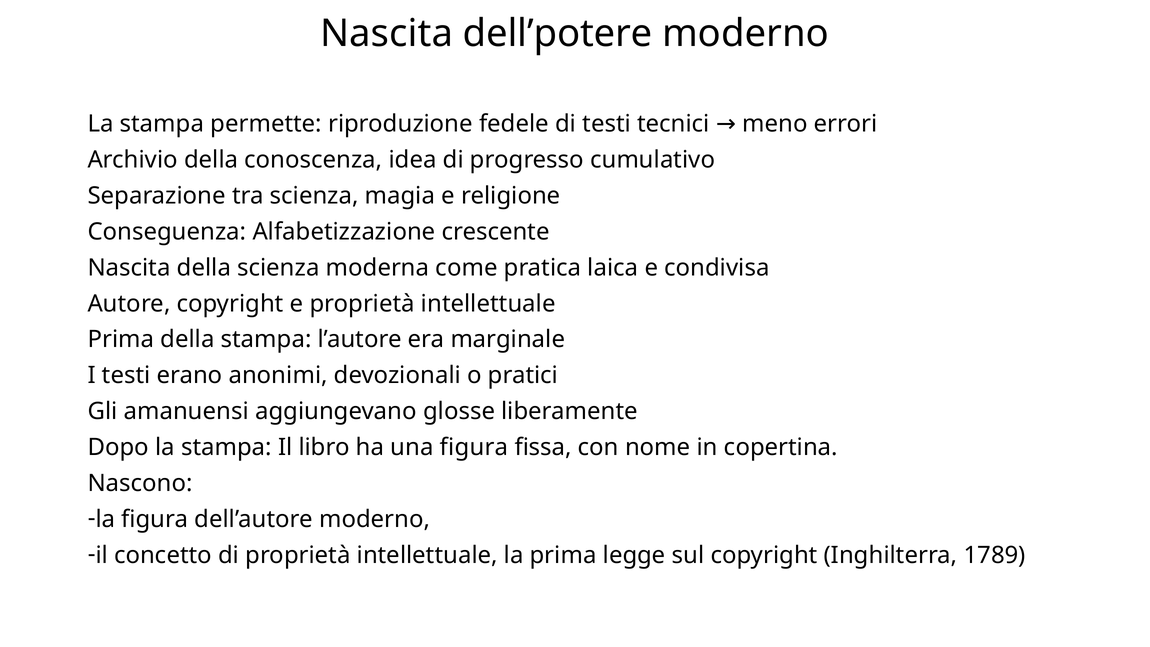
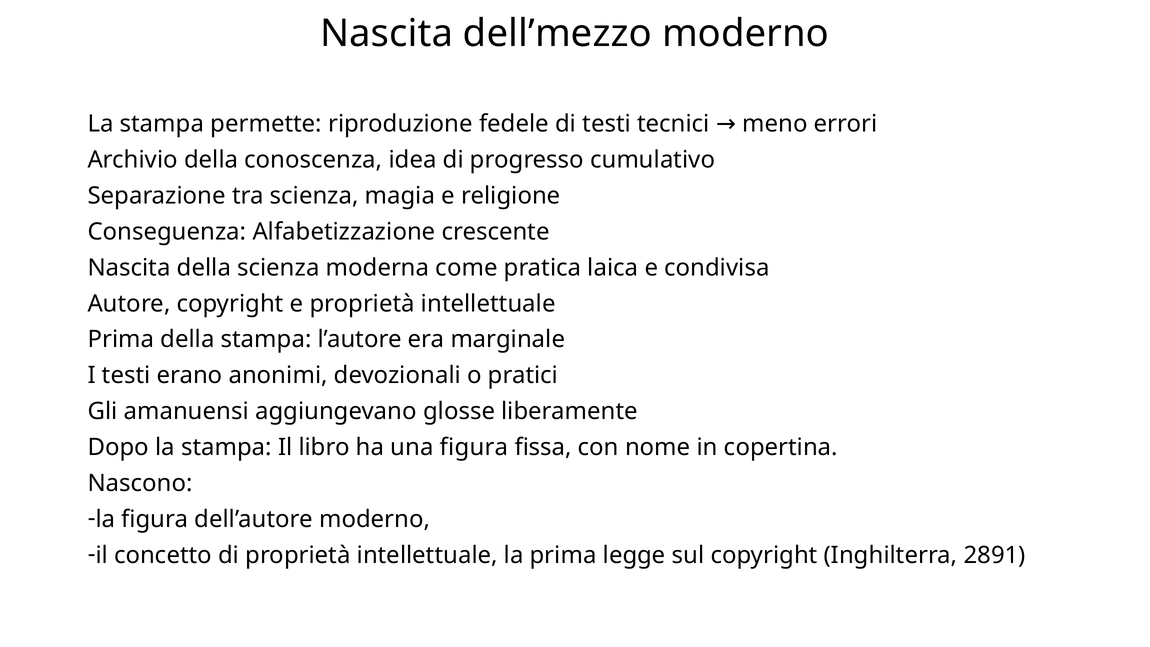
dell’potere: dell’potere -> dell’mezzo
1789: 1789 -> 2891
